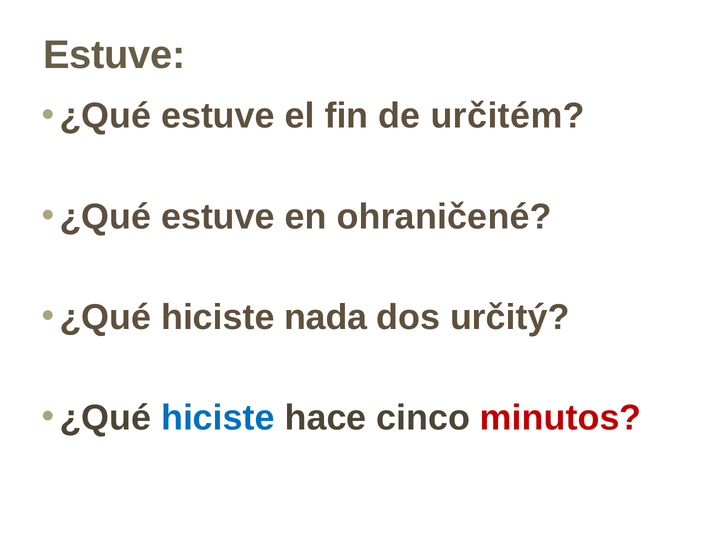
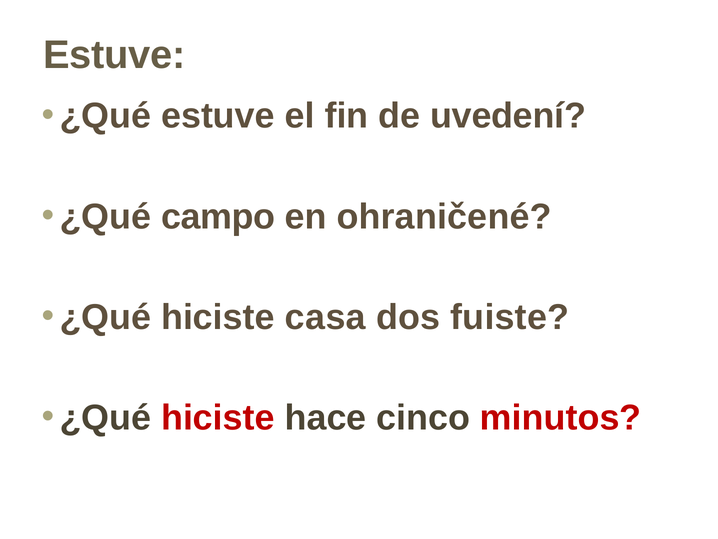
určitém: určitém -> uvedení
estuve at (218, 216): estuve -> campo
nada: nada -> casa
určitý: určitý -> fuiste
hiciste at (218, 418) colour: blue -> red
